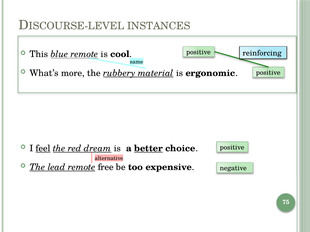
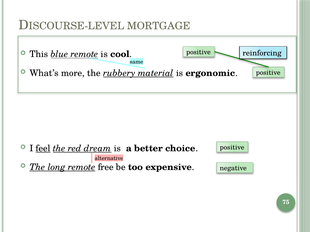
INSTANCES: INSTANCES -> MORTGAGE
better underline: present -> none
lead: lead -> long
